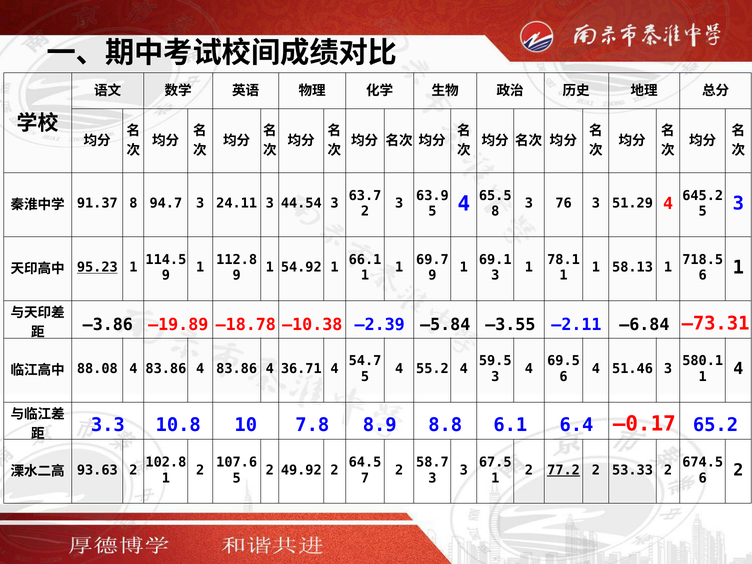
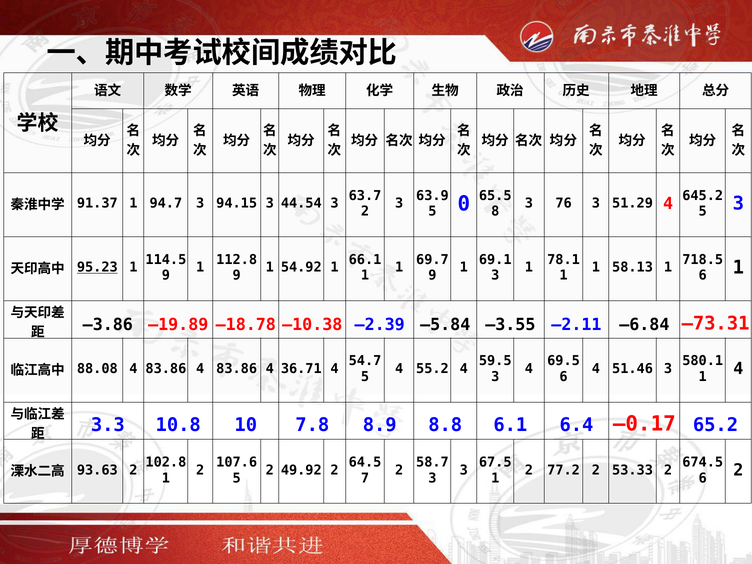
91.37 8: 8 -> 1
24.11: 24.11 -> 94.15
4 at (464, 204): 4 -> 0
77.2 underline: present -> none
